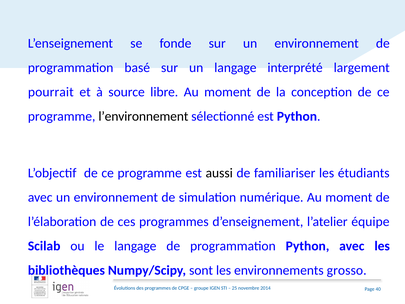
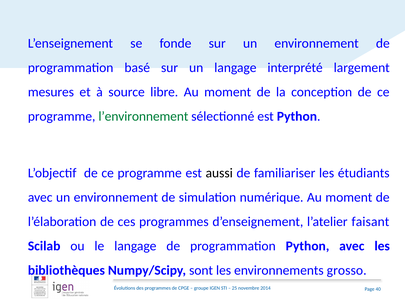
pourrait: pourrait -> mesures
l’environnement colour: black -> green
équipe: équipe -> faisant
